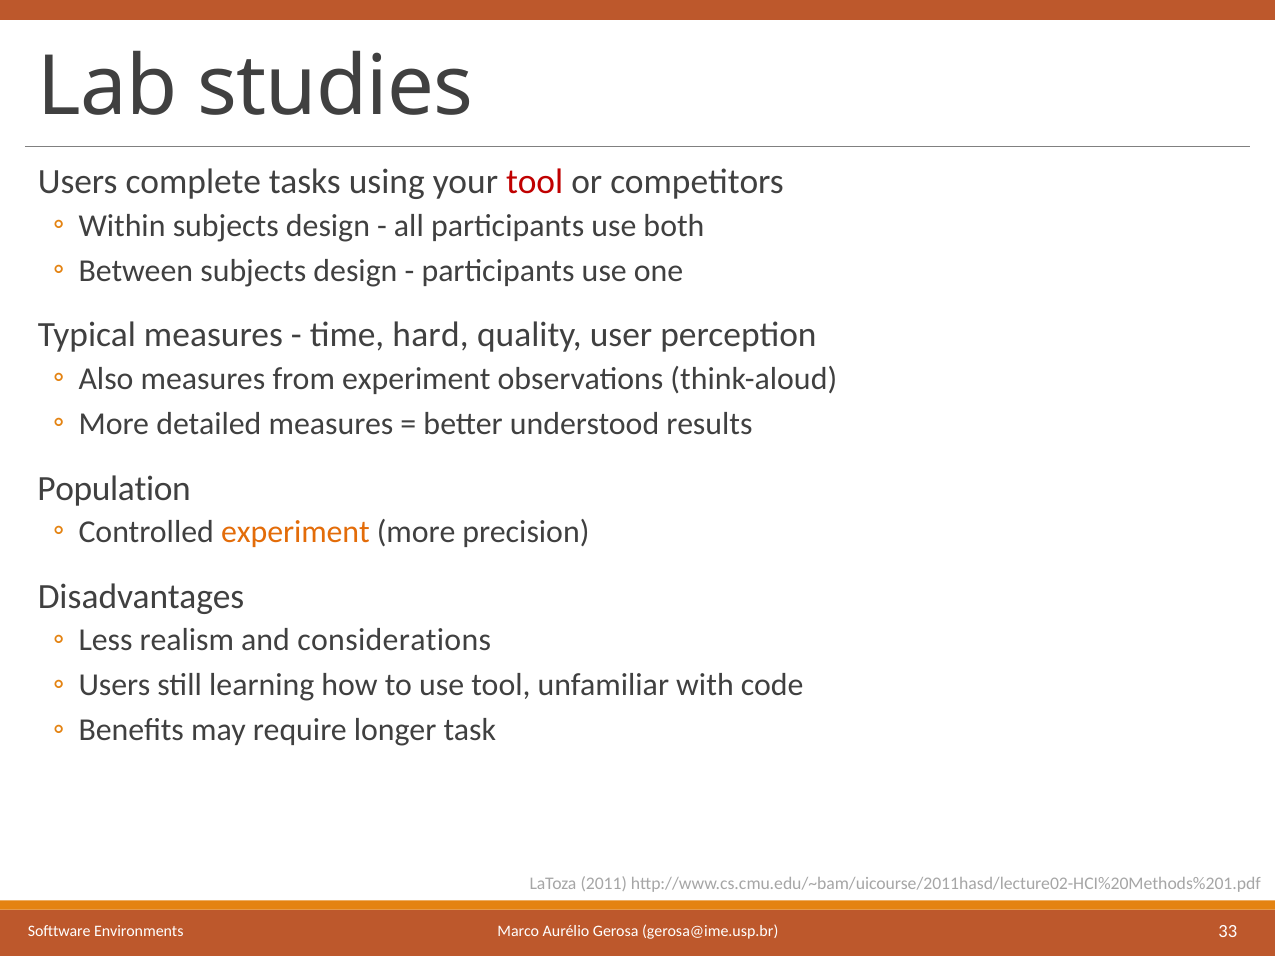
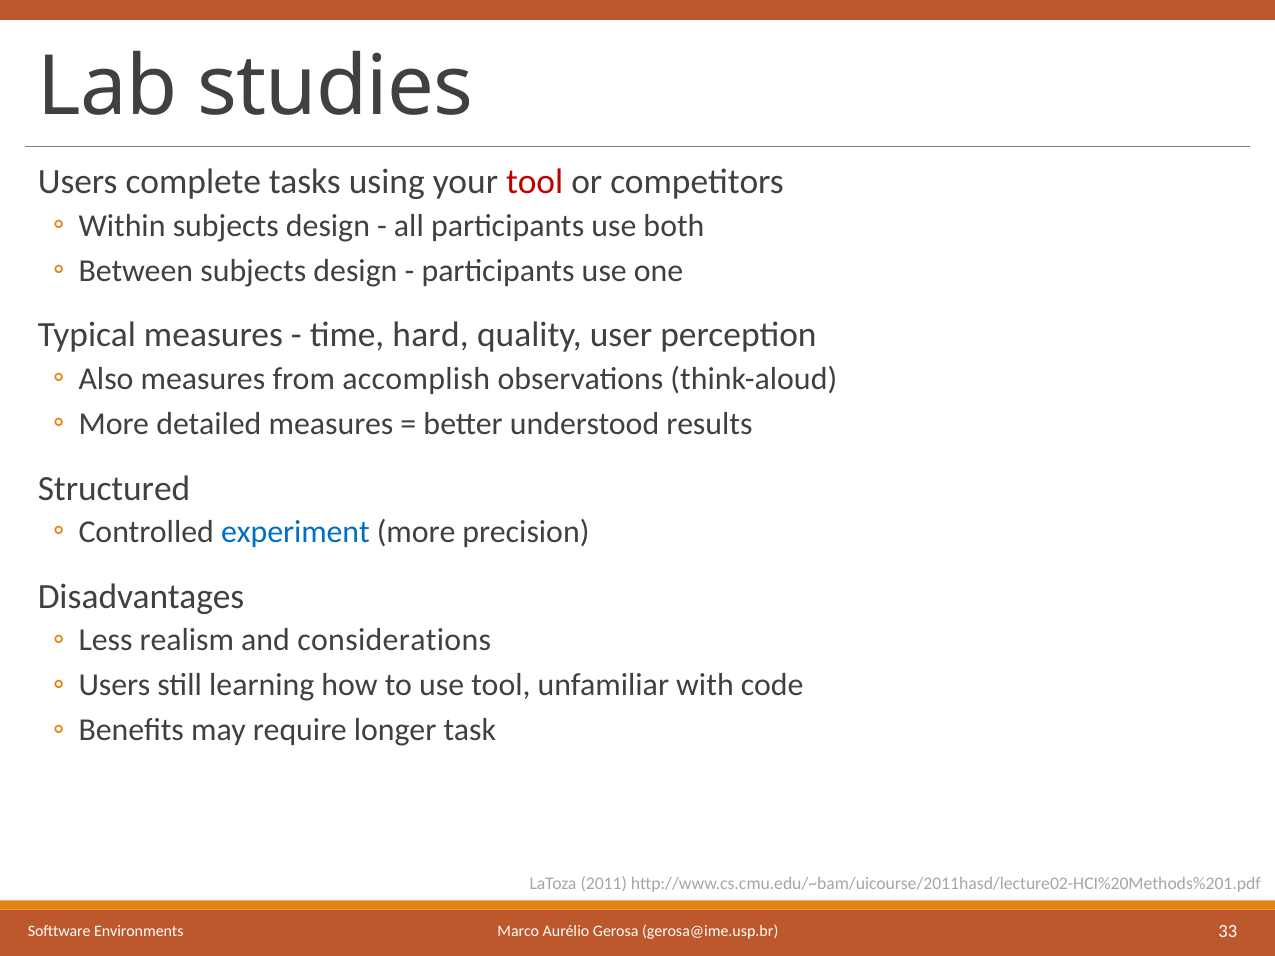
from experiment: experiment -> accomplish
Population: Population -> Structured
experiment at (295, 532) colour: orange -> blue
